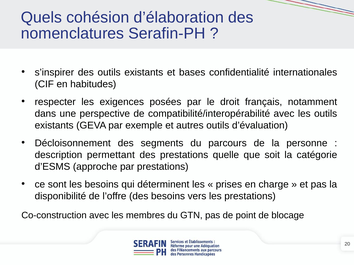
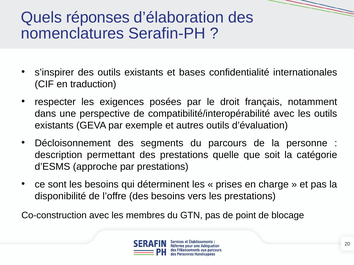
cohésion: cohésion -> réponses
habitudes: habitudes -> traduction
